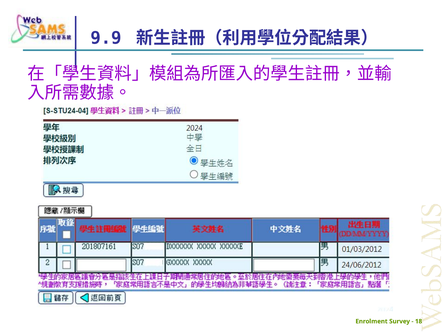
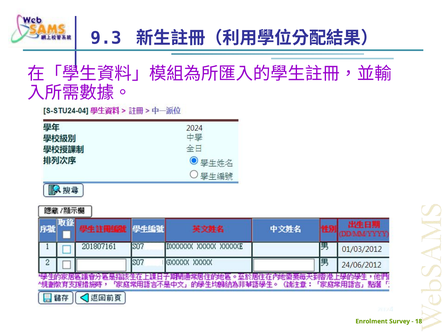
9.9: 9.9 -> 9.3
